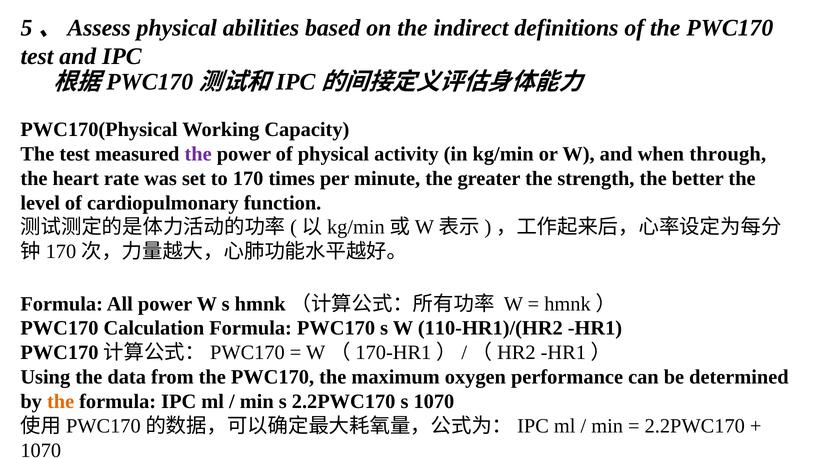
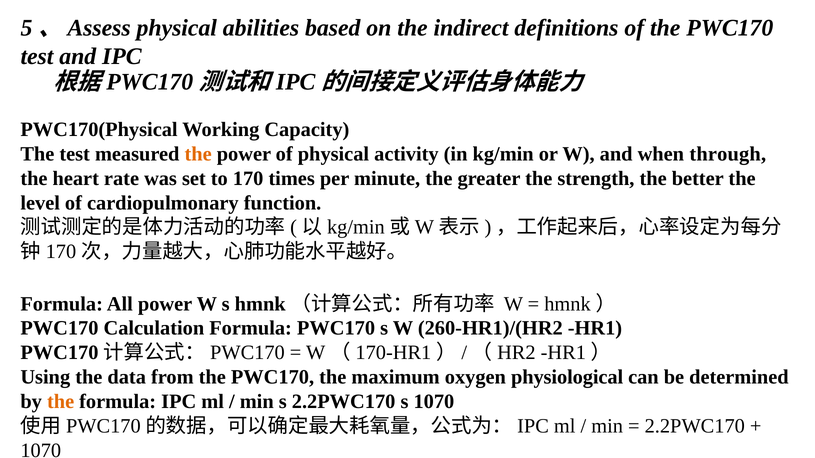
the at (198, 154) colour: purple -> orange
110-HR1)/(HR2: 110-HR1)/(HR2 -> 260-HR1)/(HR2
performance: performance -> physiological
